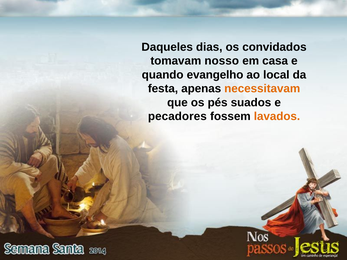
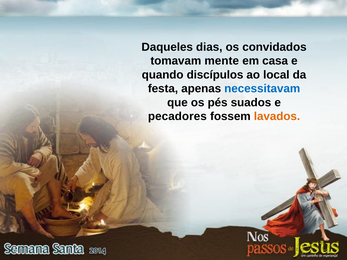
nosso: nosso -> mente
evangelho: evangelho -> discípulos
necessitavam colour: orange -> blue
